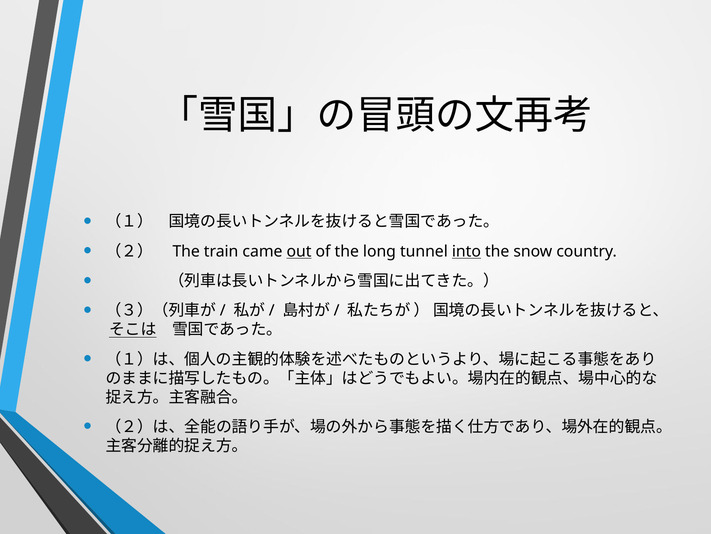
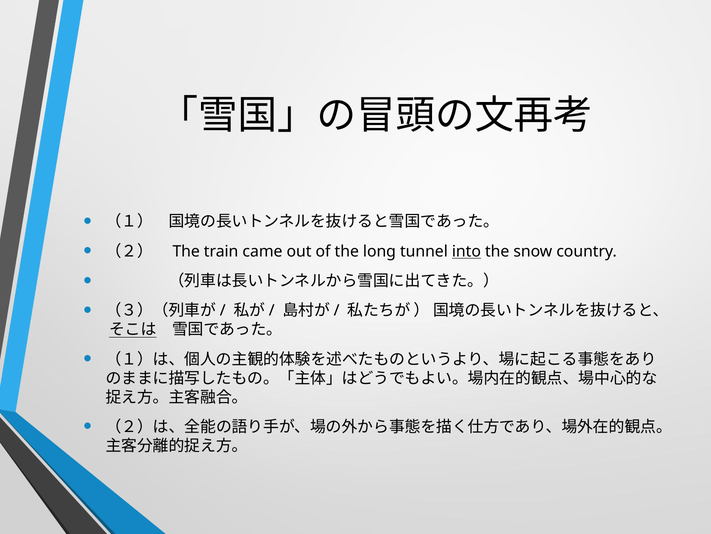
out underline: present -> none
